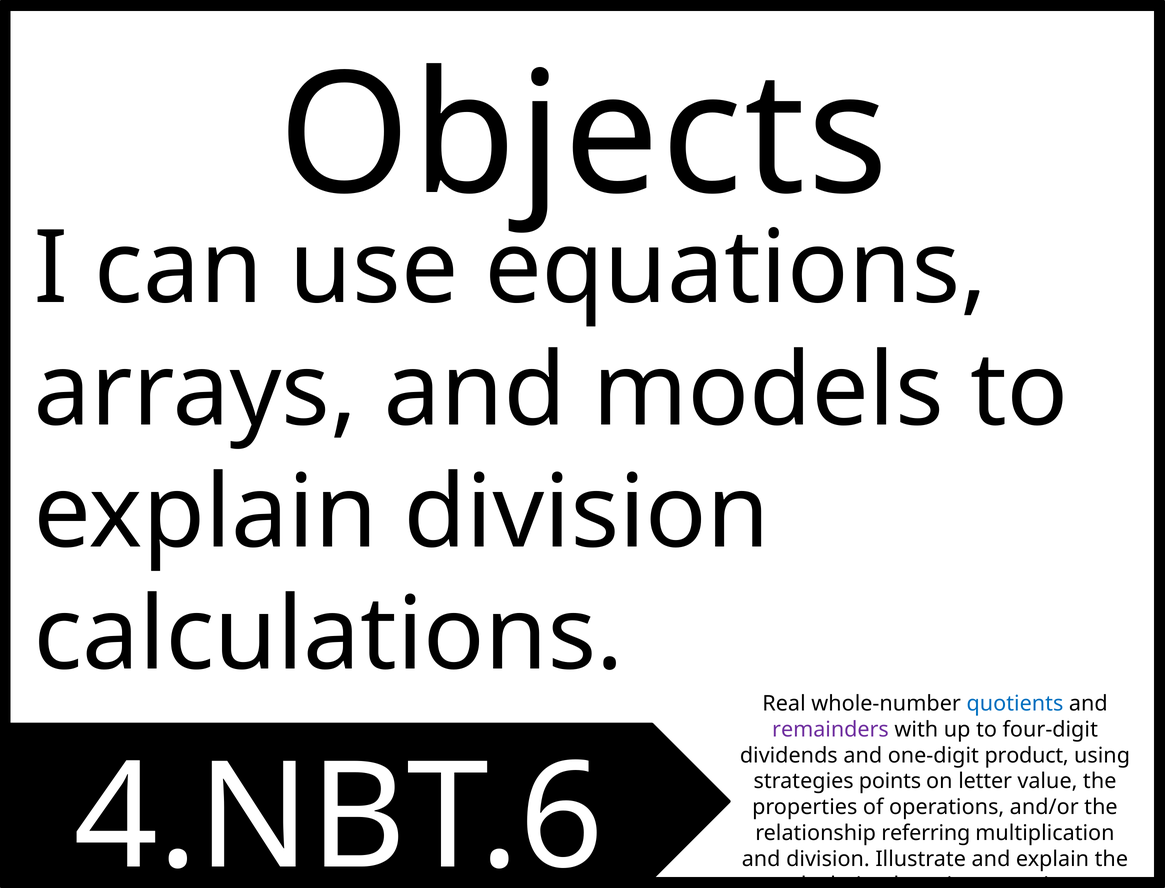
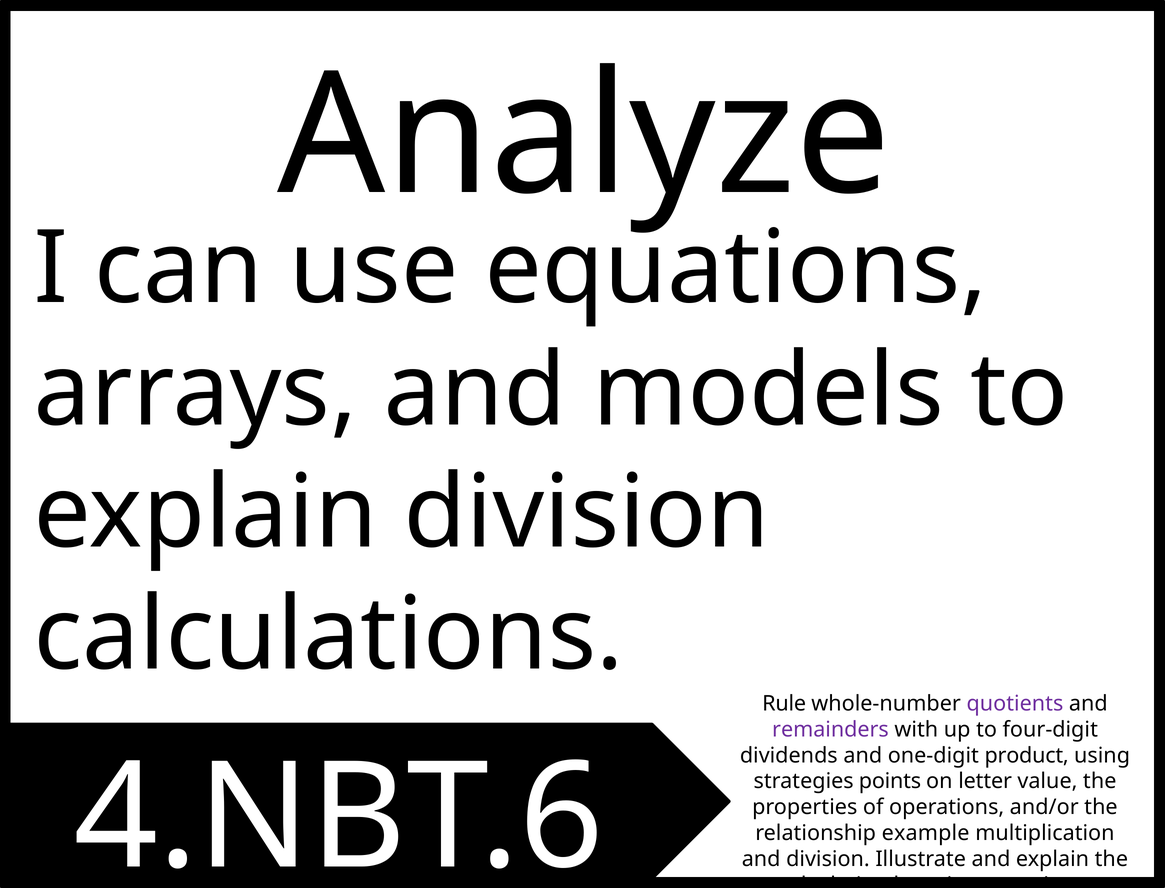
Objects: Objects -> Analyze
Real: Real -> Rule
quotients colour: blue -> purple
referring: referring -> example
